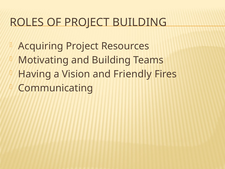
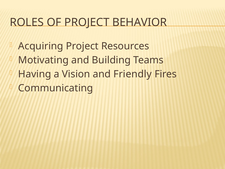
PROJECT BUILDING: BUILDING -> BEHAVIOR
